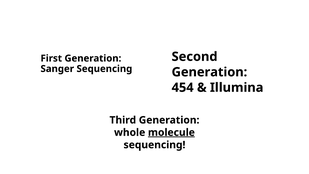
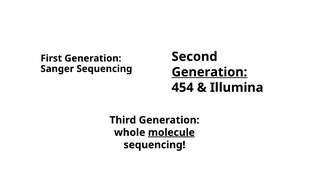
Generation at (209, 72) underline: none -> present
